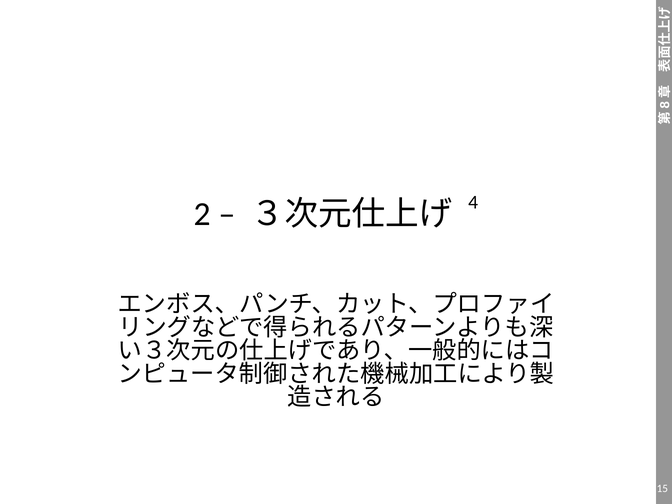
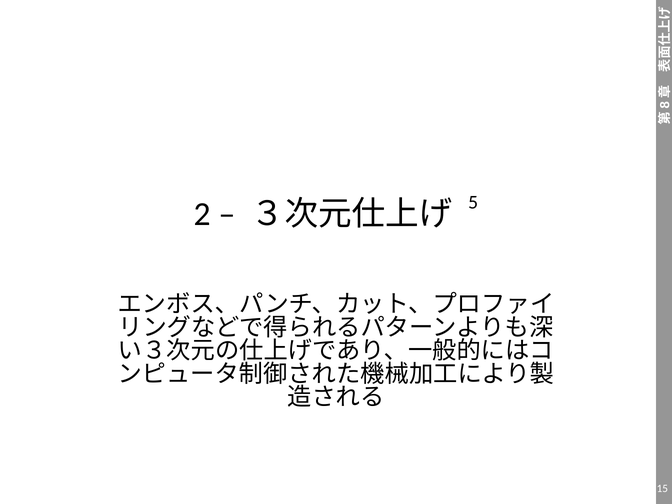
4: 4 -> 5
